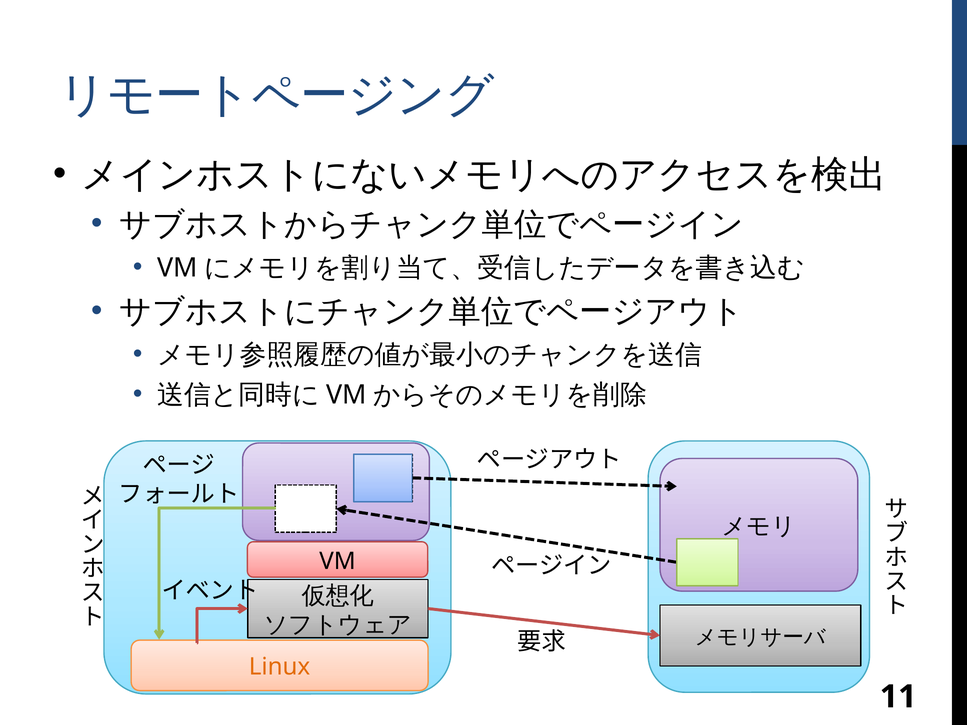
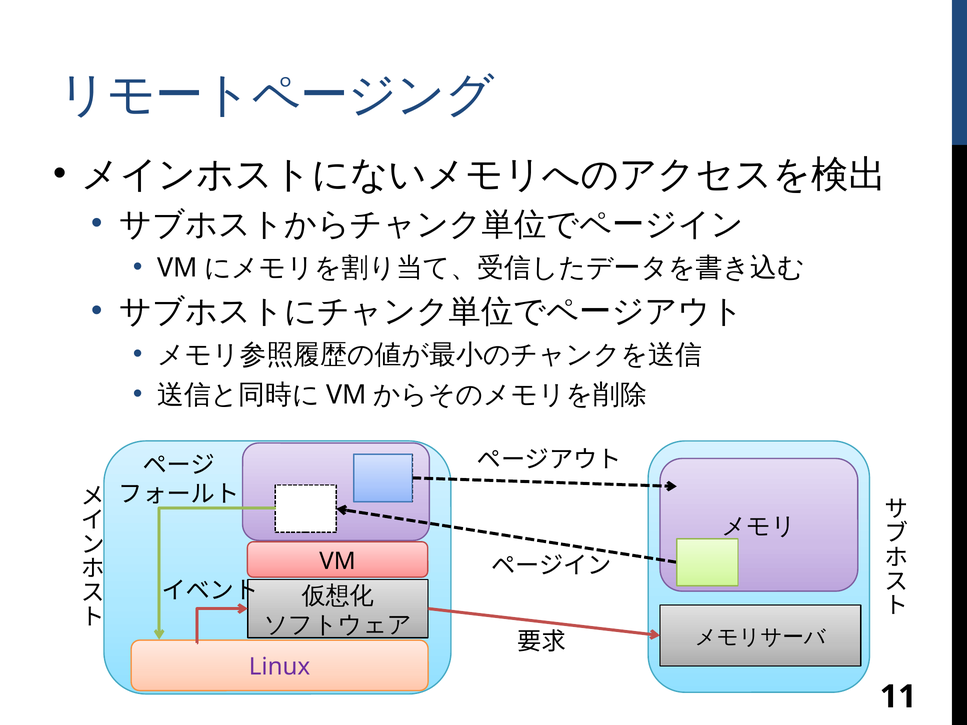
Linux colour: orange -> purple
